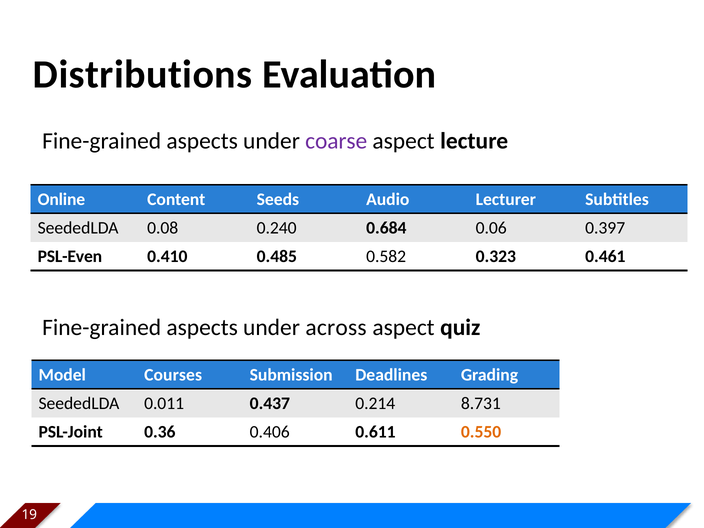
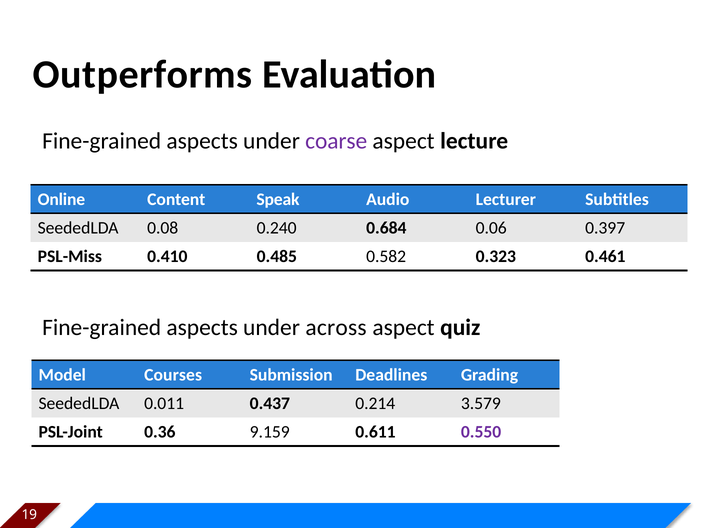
Distributions: Distributions -> Outperforms
Seeds: Seeds -> Speak
PSL-Even: PSL-Even -> PSL-Miss
8.731: 8.731 -> 3.579
0.406: 0.406 -> 9.159
0.550 colour: orange -> purple
